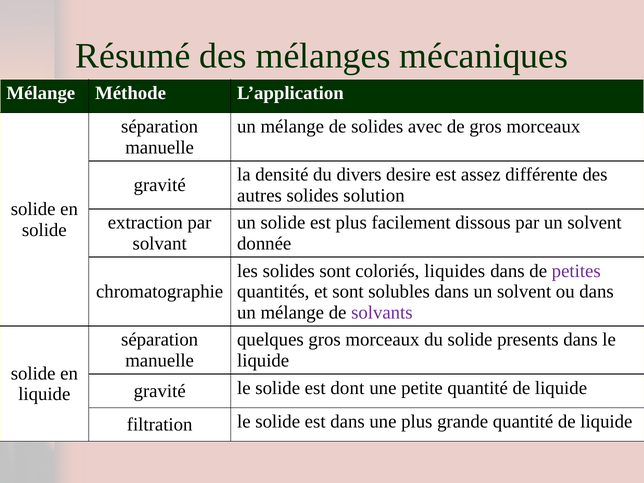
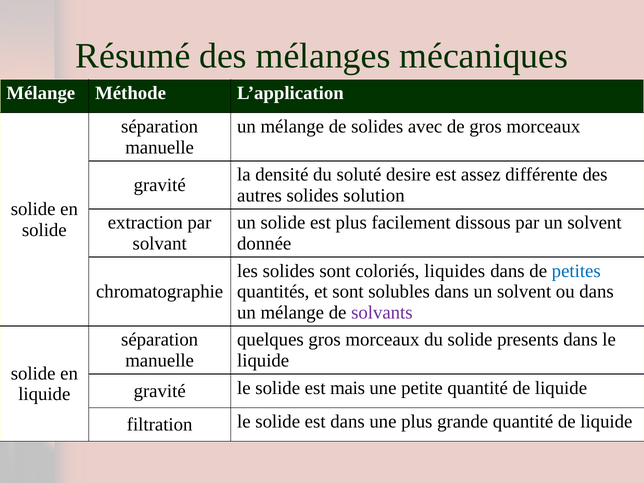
divers: divers -> soluté
petites colour: purple -> blue
dont: dont -> mais
